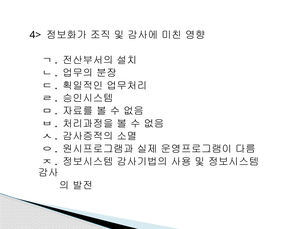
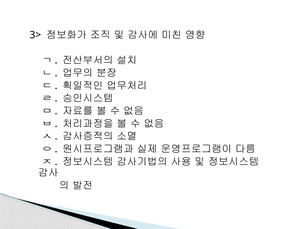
4>: 4> -> 3>
